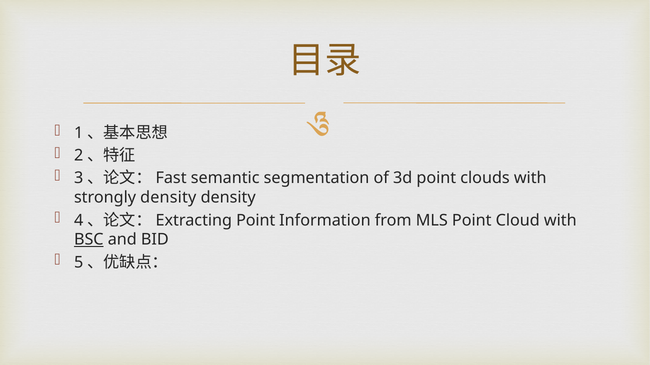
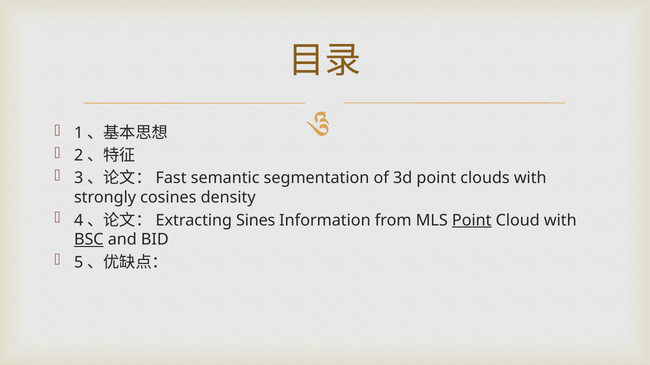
strongly density: density -> cosines
Point at (256, 221): Point -> Sines
Point at (472, 221) underline: none -> present
